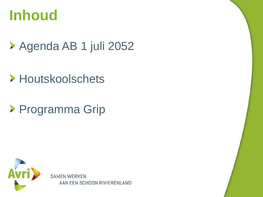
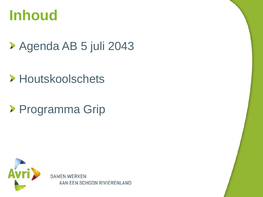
1: 1 -> 5
2052: 2052 -> 2043
